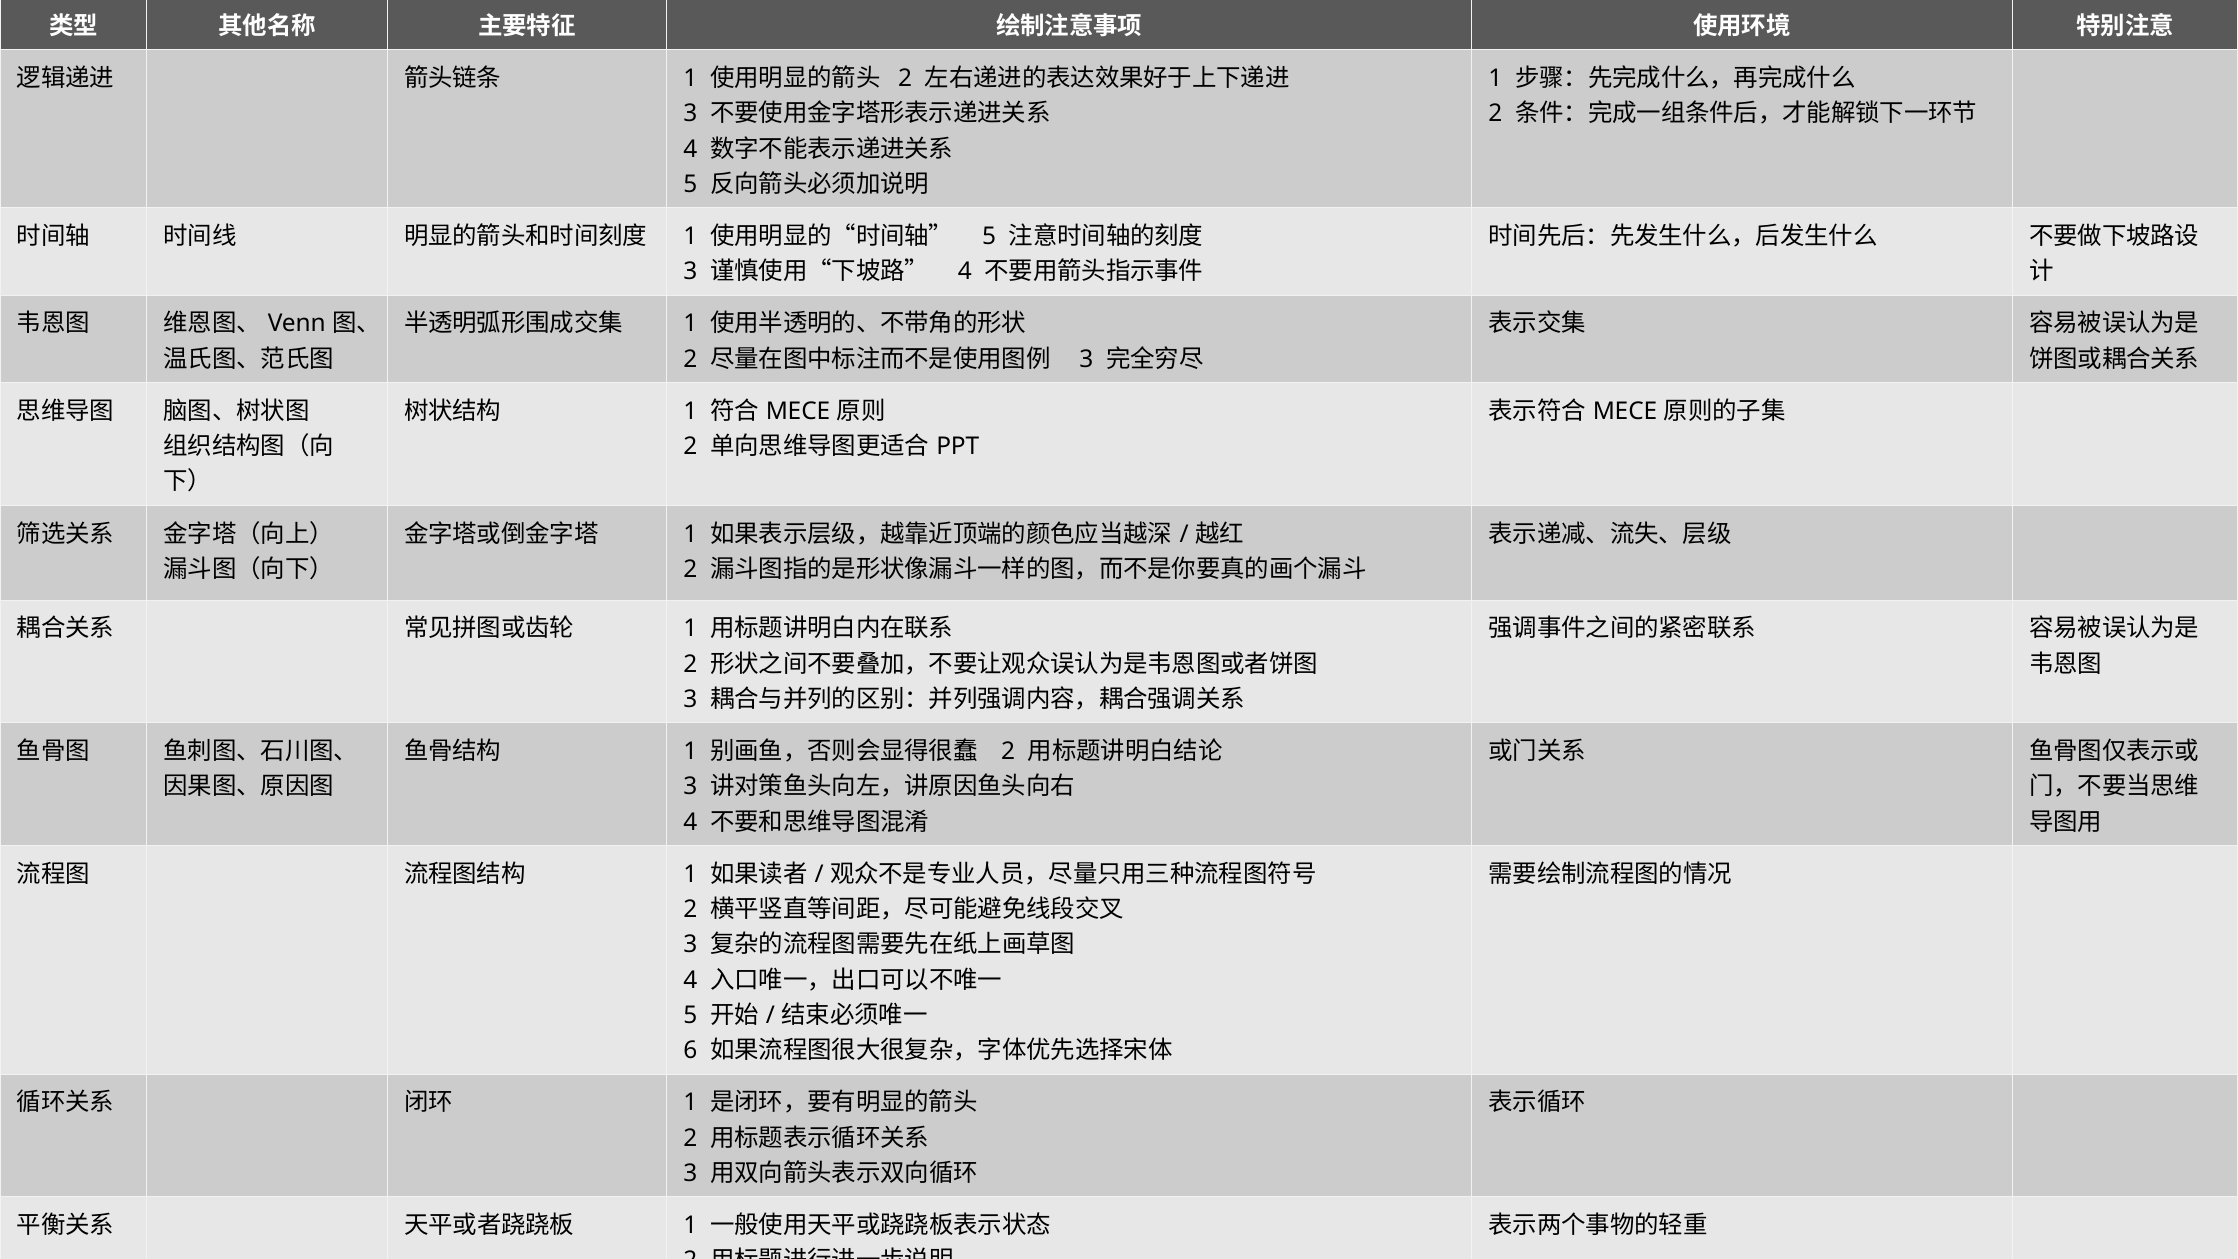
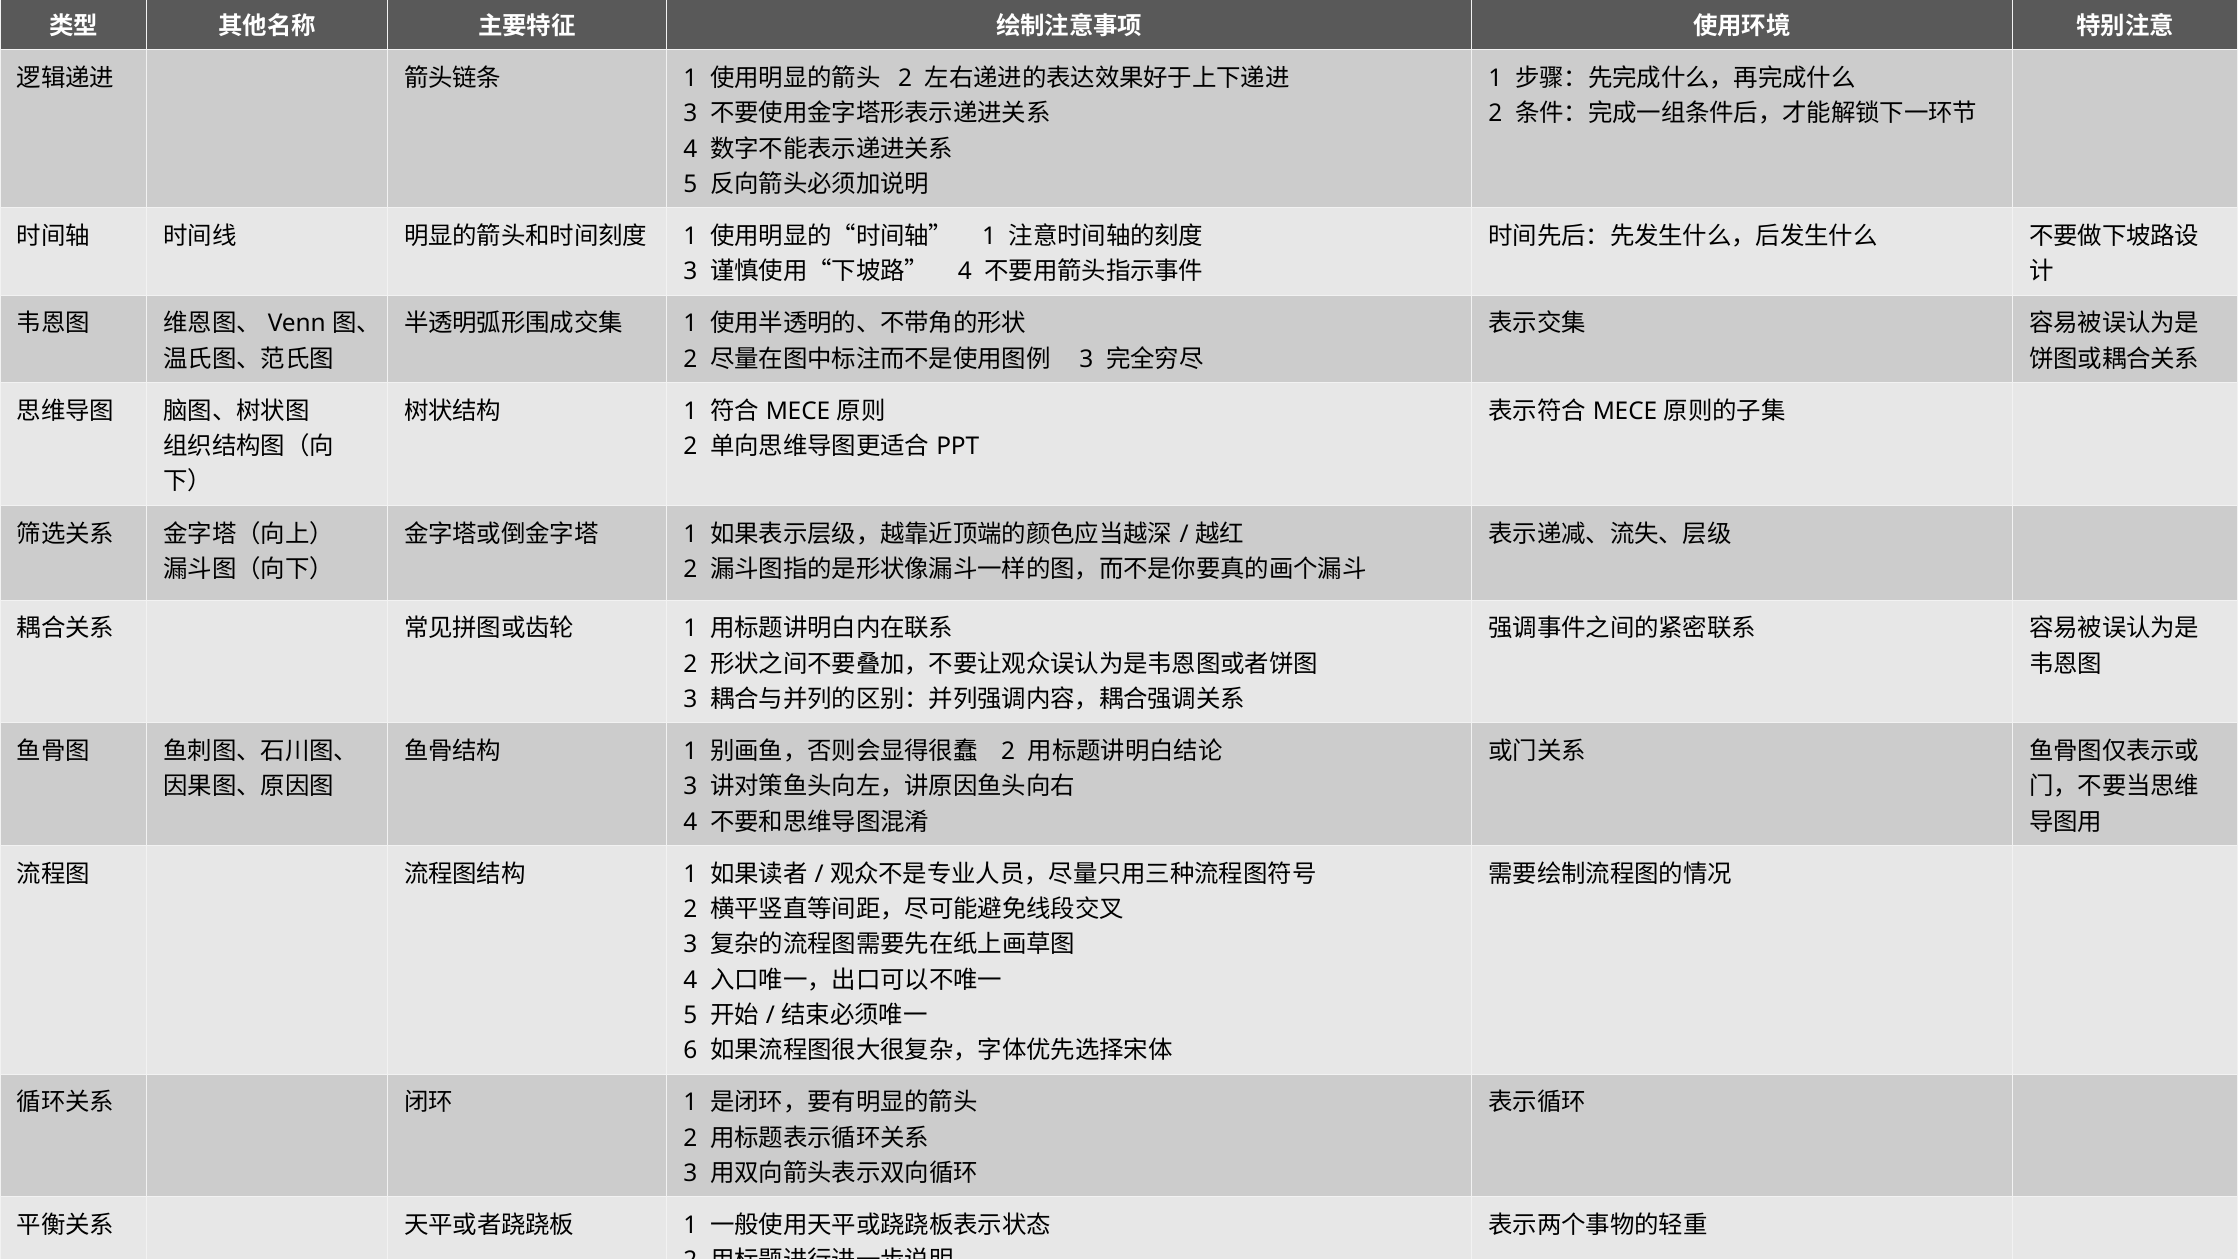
5 at (989, 236): 5 -> 1
